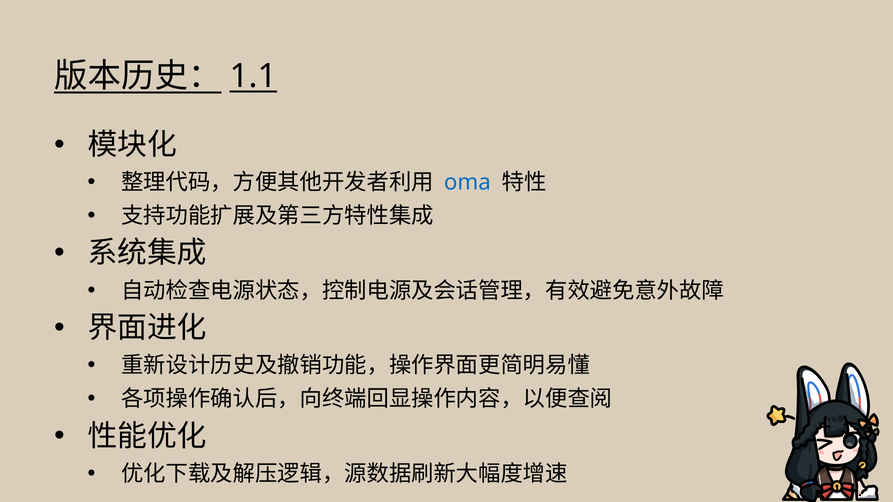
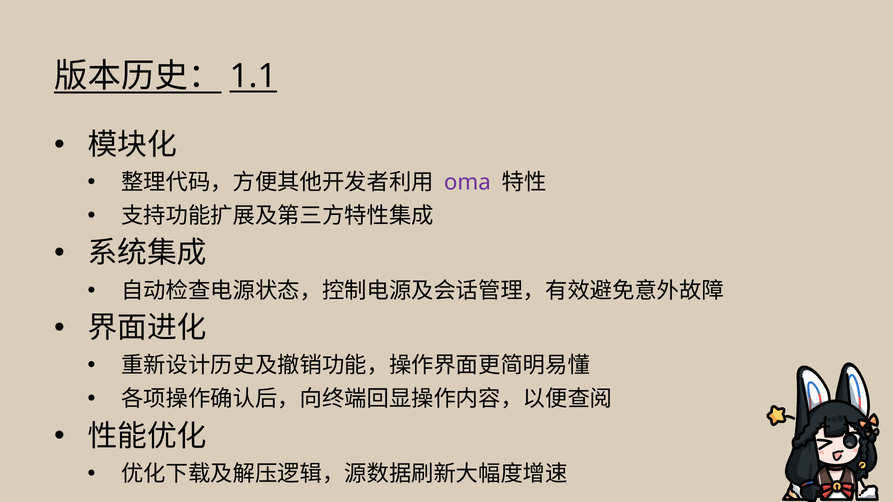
oma colour: blue -> purple
